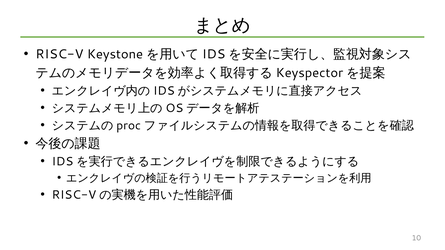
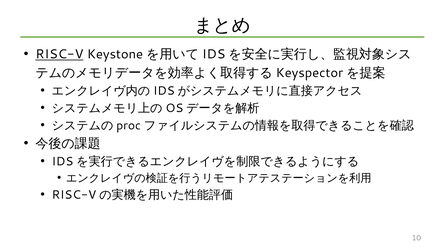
RISC-V underline: none -> present
